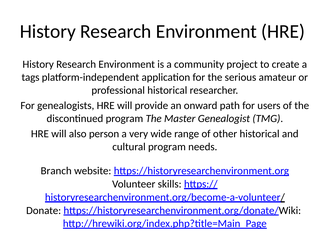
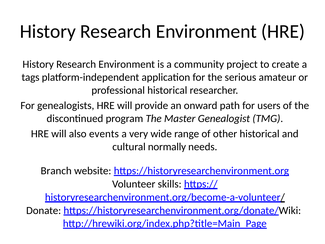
person: person -> events
cultural program: program -> normally
